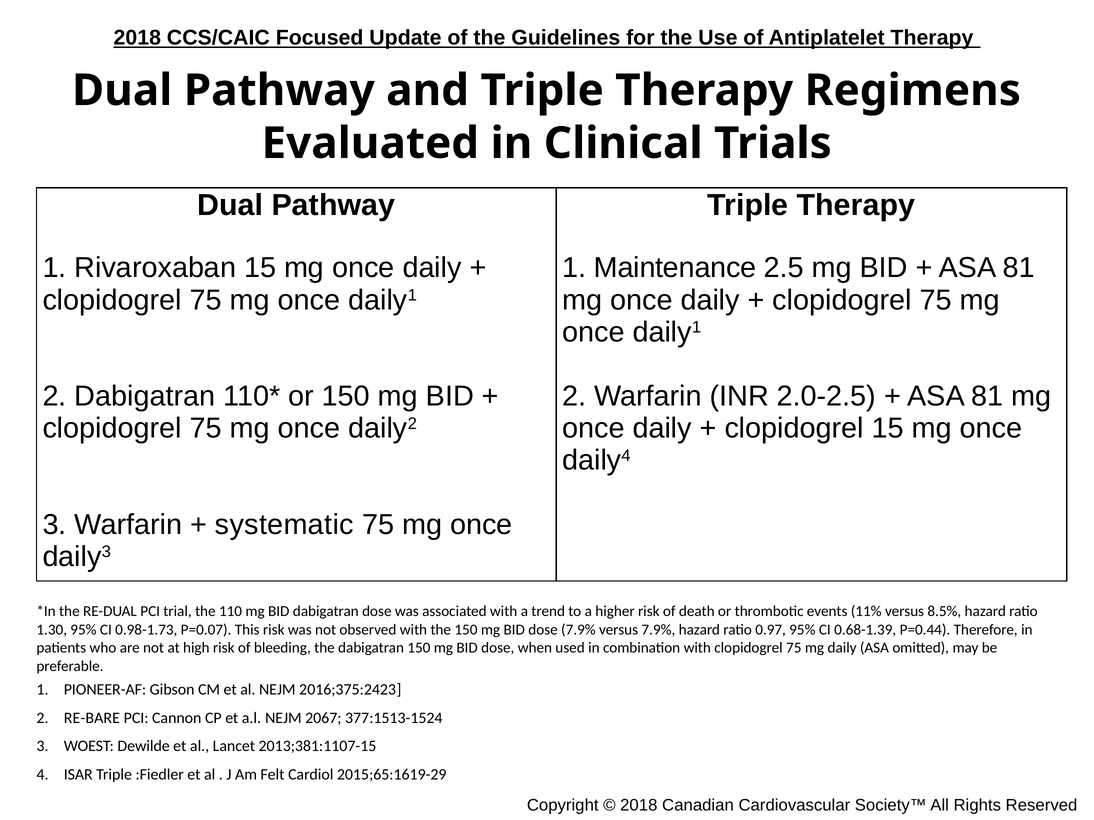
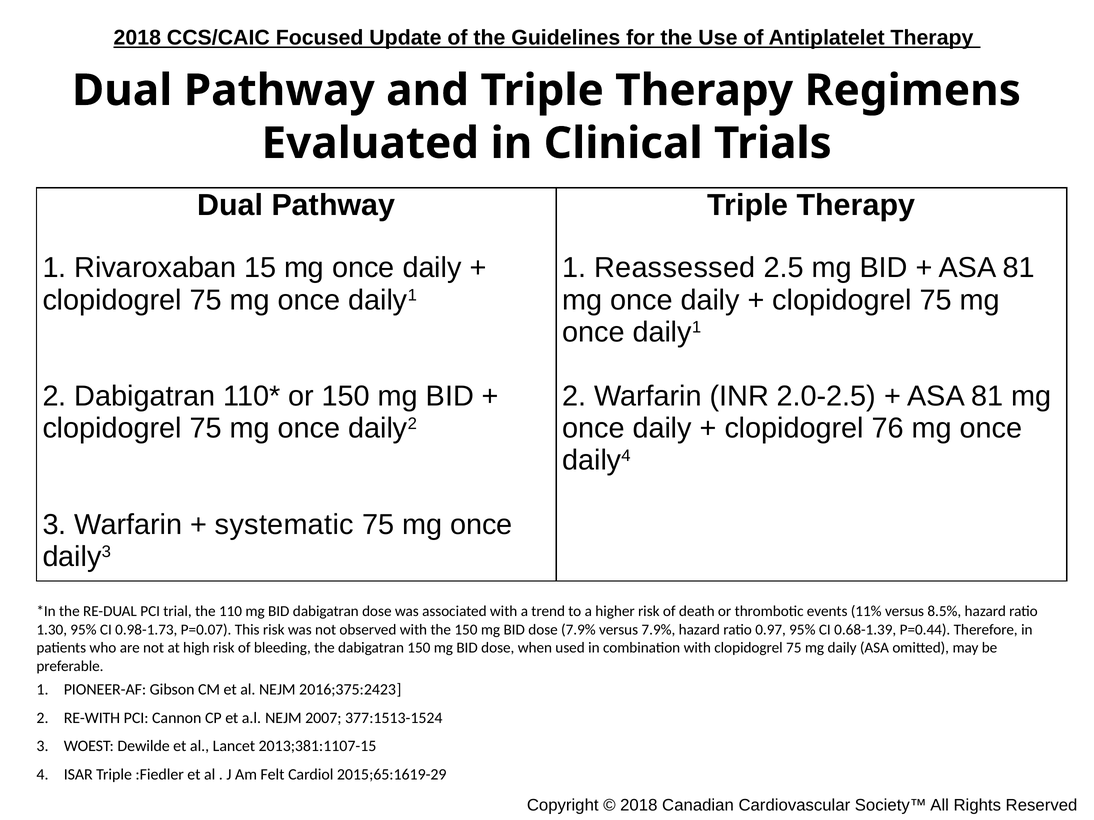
Maintenance: Maintenance -> Reassessed
clopidogrel 15: 15 -> 76
RE-BARE: RE-BARE -> RE-WITH
2067: 2067 -> 2007
